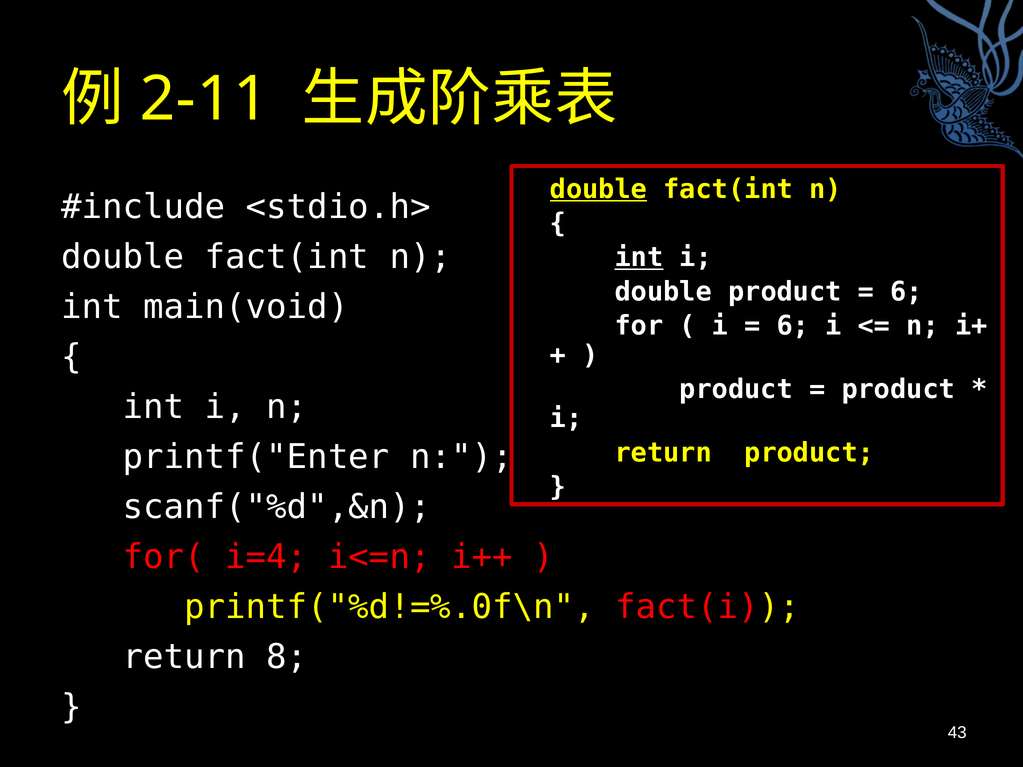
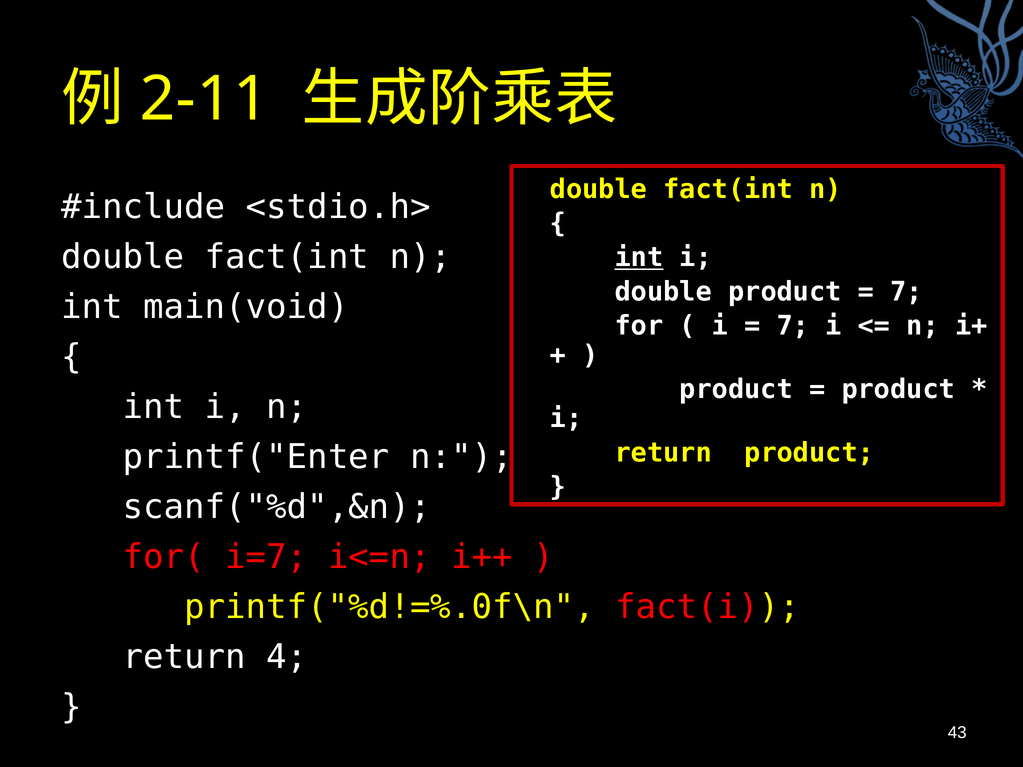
double at (599, 189) underline: present -> none
6 at (907, 292): 6 -> 7
6 at (793, 326): 6 -> 7
i=4: i=4 -> i=7
8: 8 -> 4
